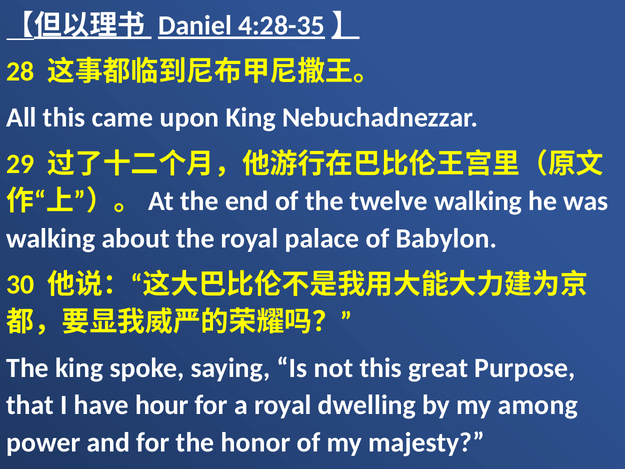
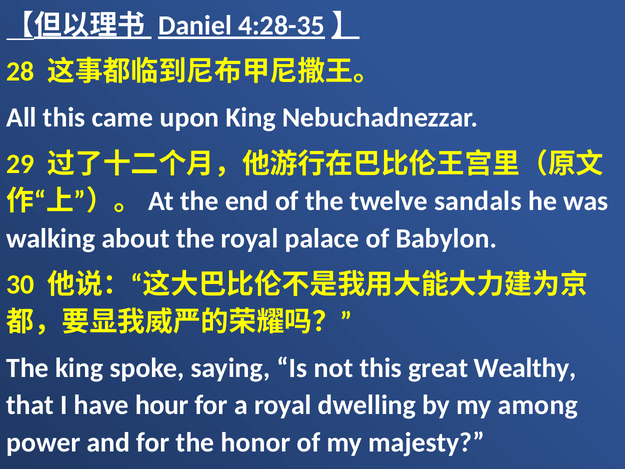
twelve walking: walking -> sandals
Purpose: Purpose -> Wealthy
